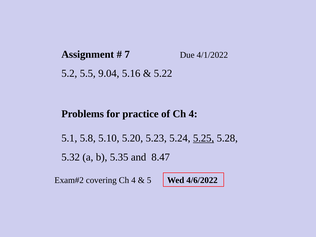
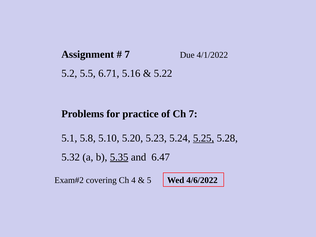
9.04: 9.04 -> 6.71
of Ch 4: 4 -> 7
5.35 underline: none -> present
8.47: 8.47 -> 6.47
